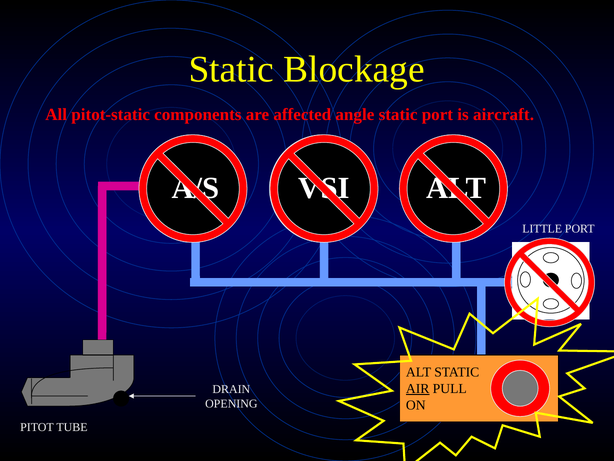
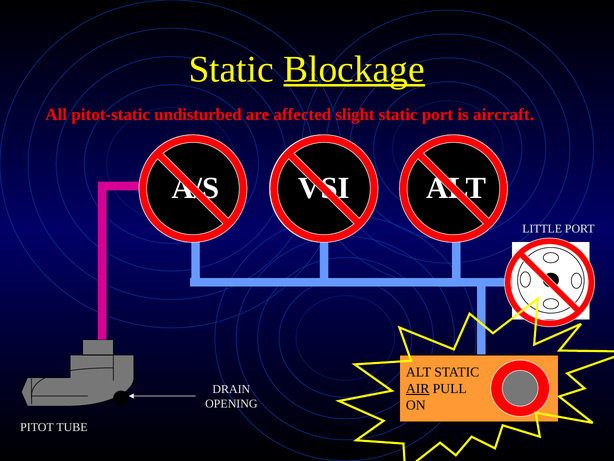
Blockage underline: none -> present
components: components -> undisturbed
angle: angle -> slight
